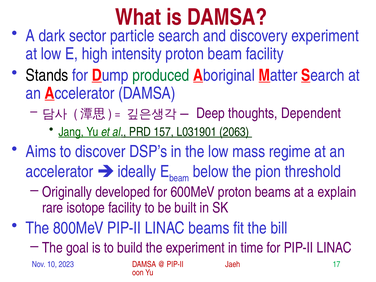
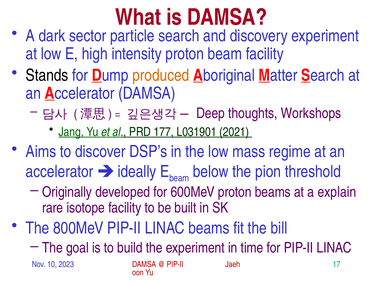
produced colour: green -> orange
Dependent: Dependent -> Workshops
157: 157 -> 177
2063: 2063 -> 2021
